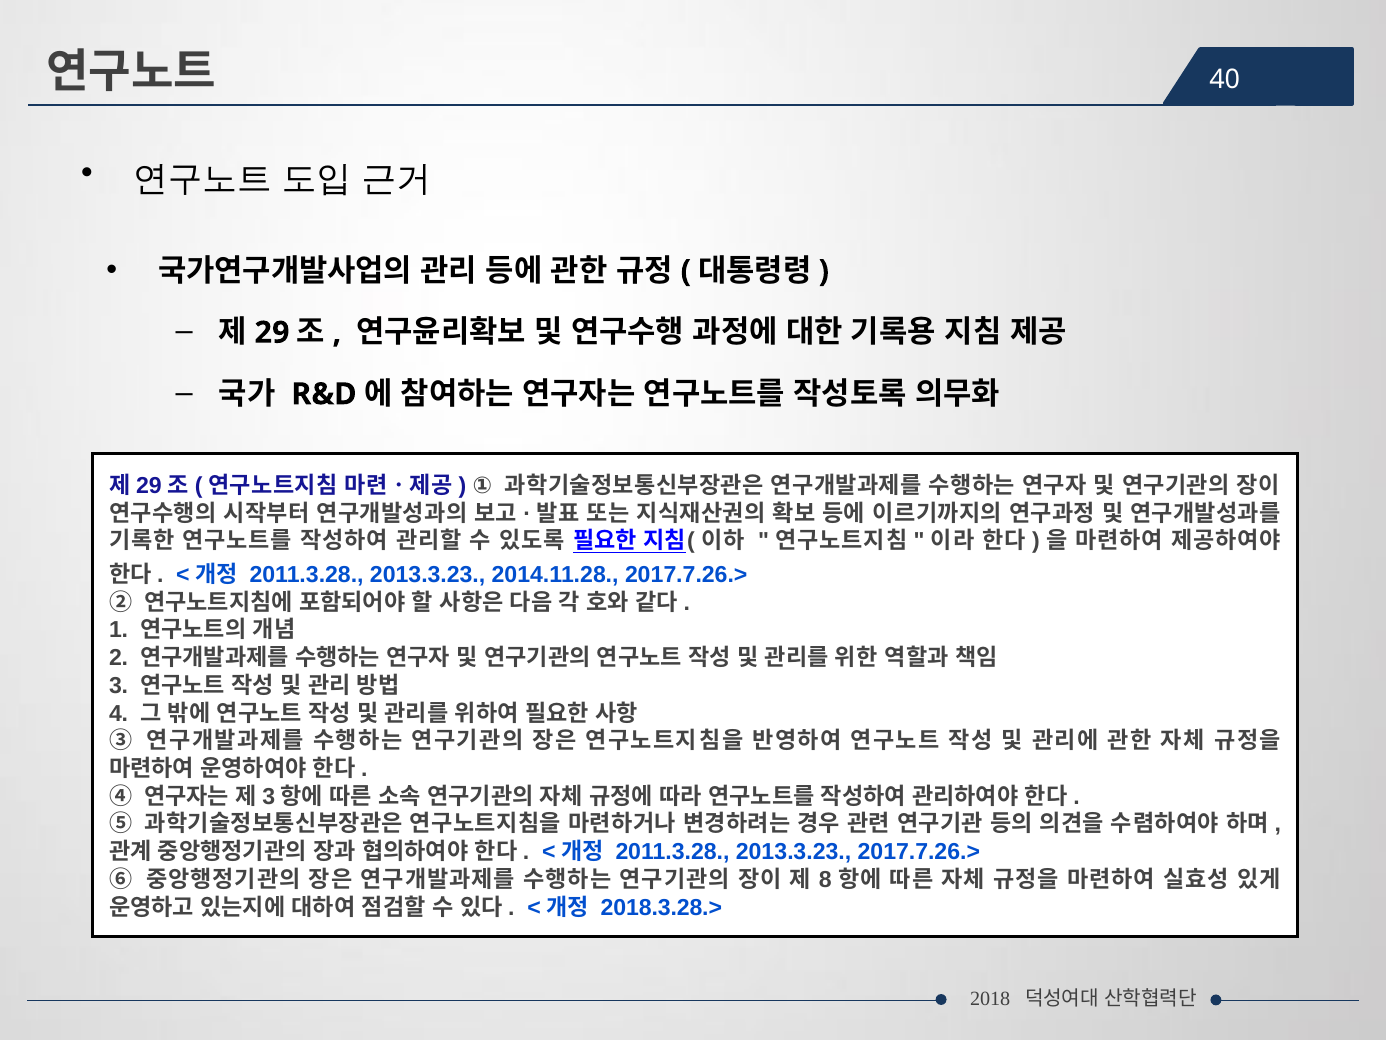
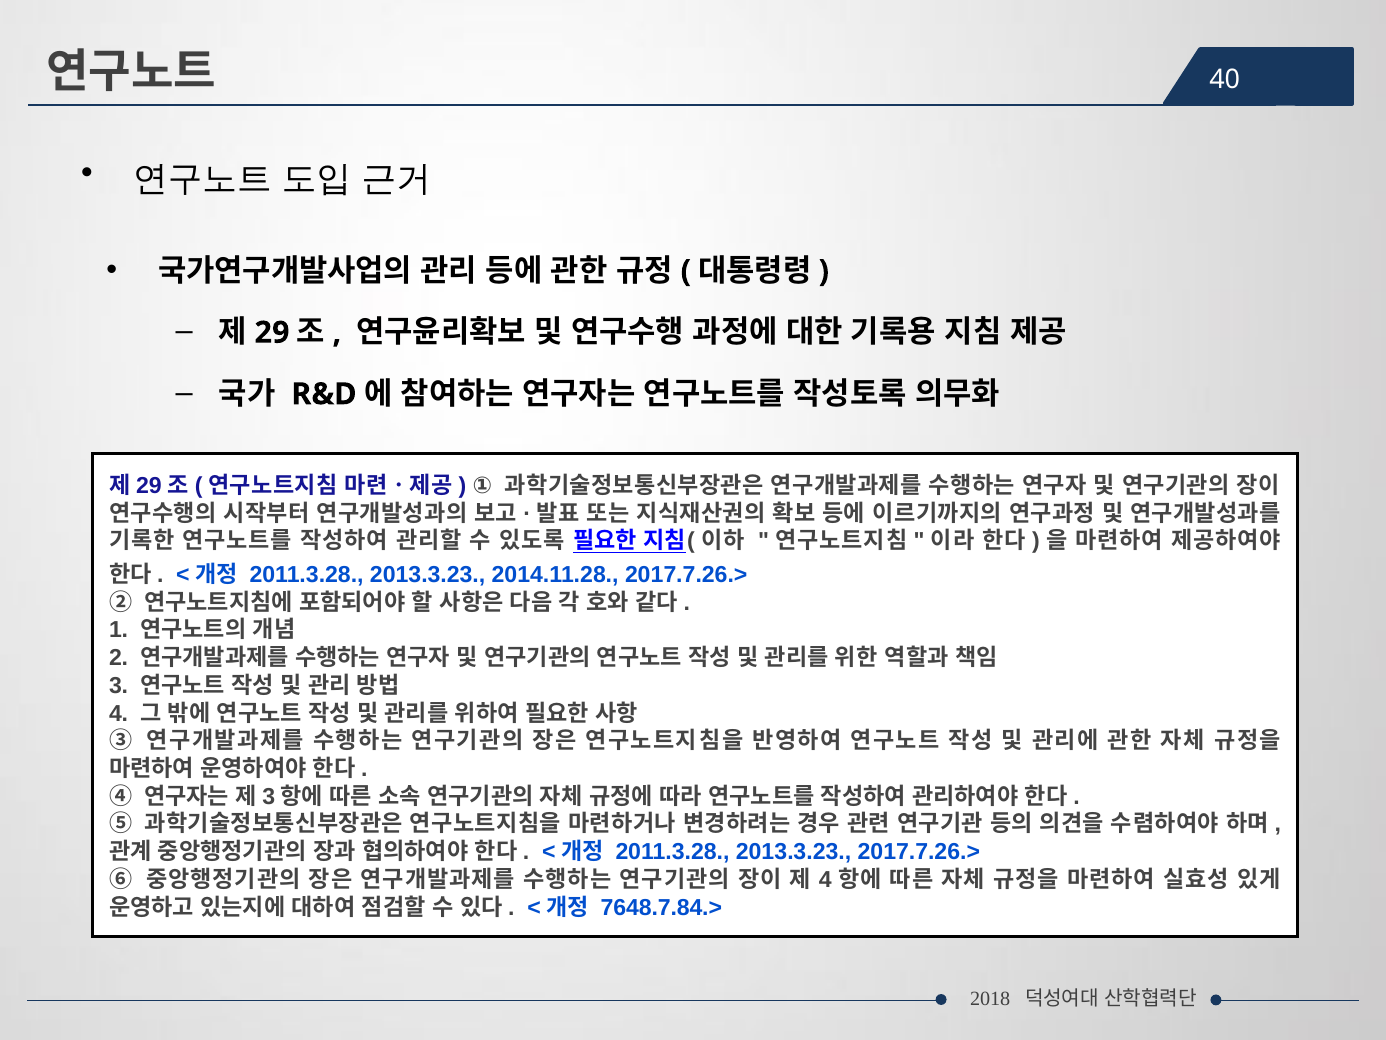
8 at (825, 879): 8 -> 4
2018.3.28.>: 2018.3.28.> -> 7648.7.84.>
